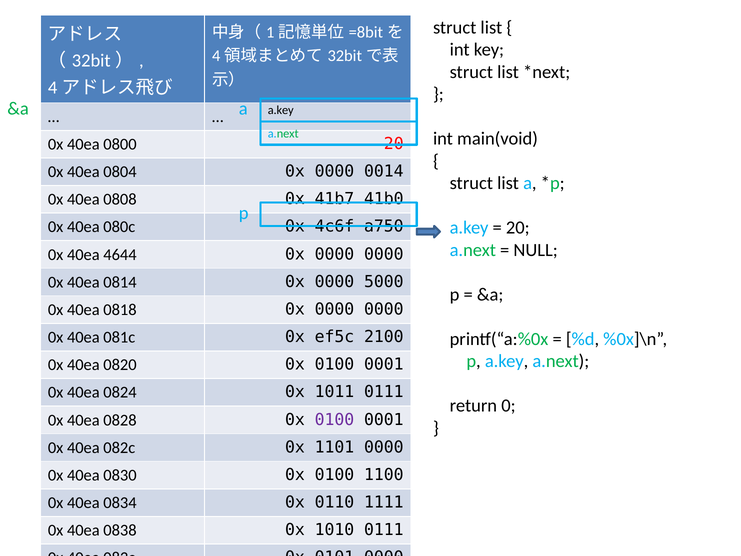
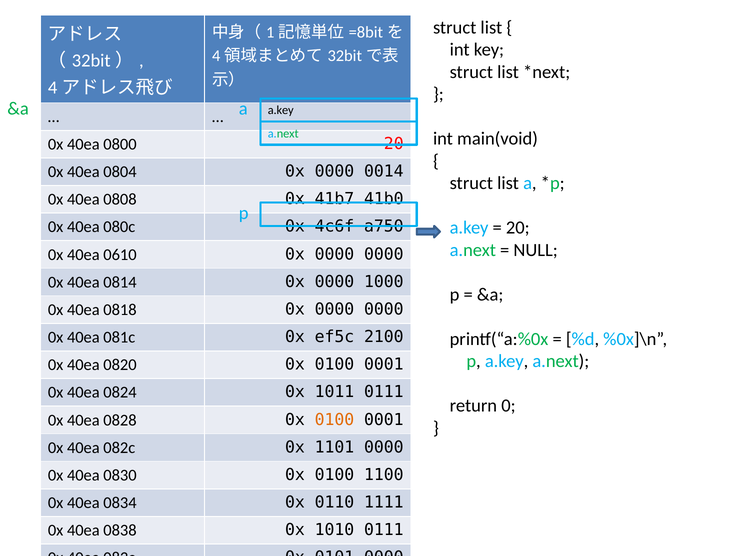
4644: 4644 -> 0610
5000: 5000 -> 1000
0100 at (334, 419) colour: purple -> orange
